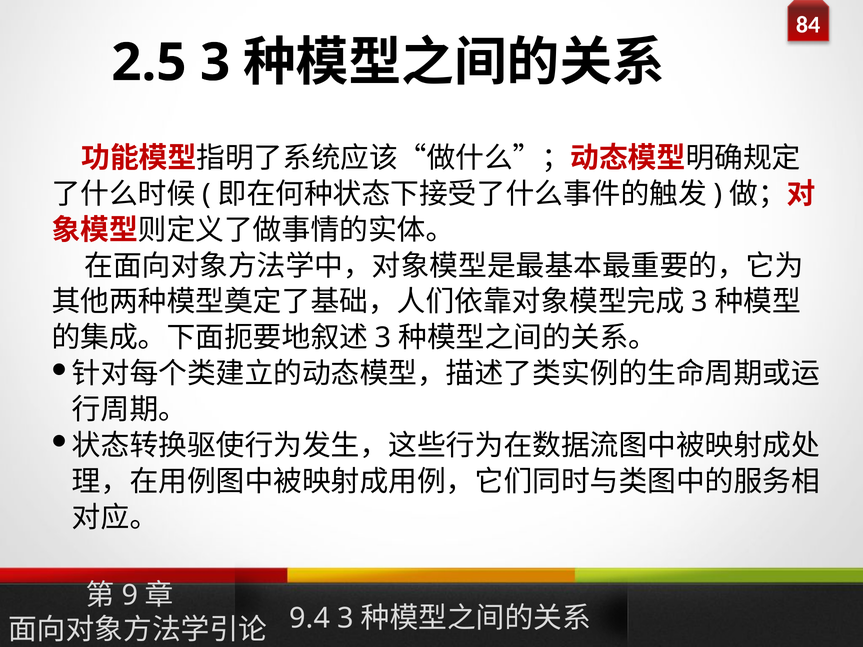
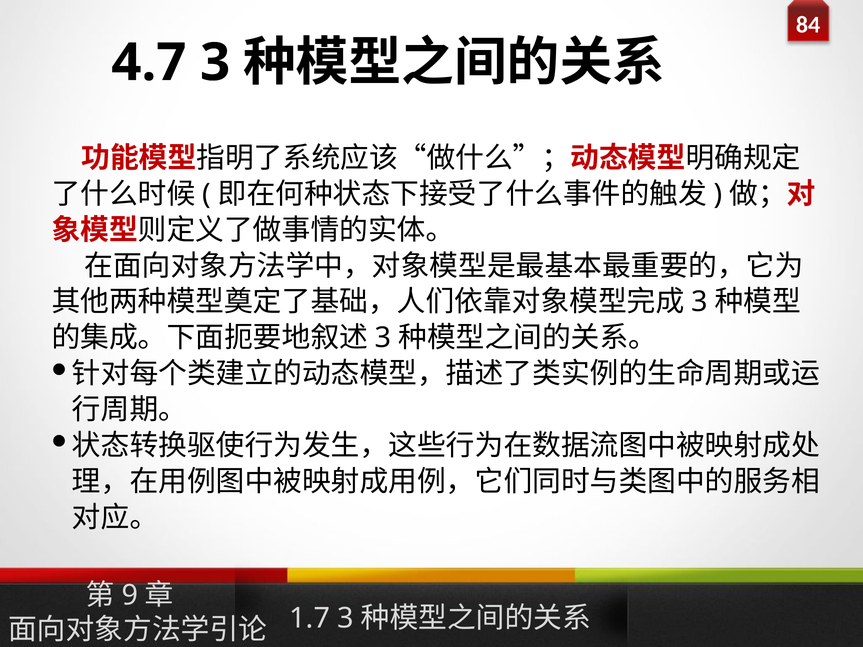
2.5: 2.5 -> 4.7
9.4: 9.4 -> 1.7
